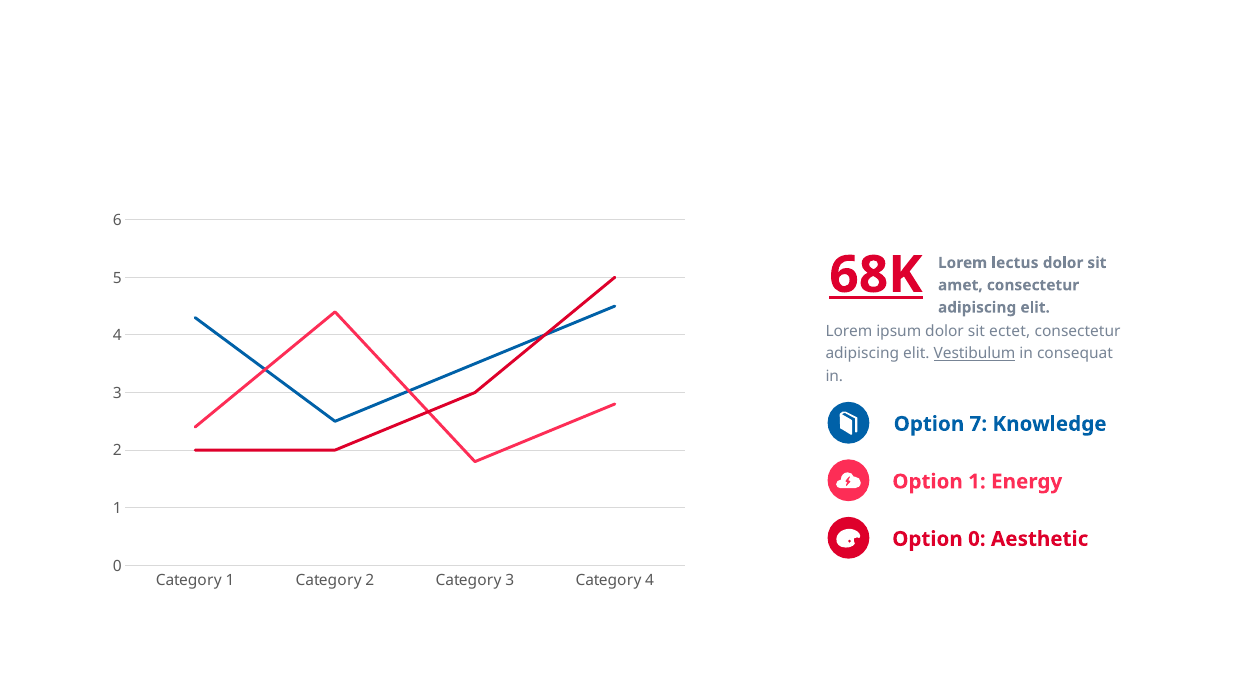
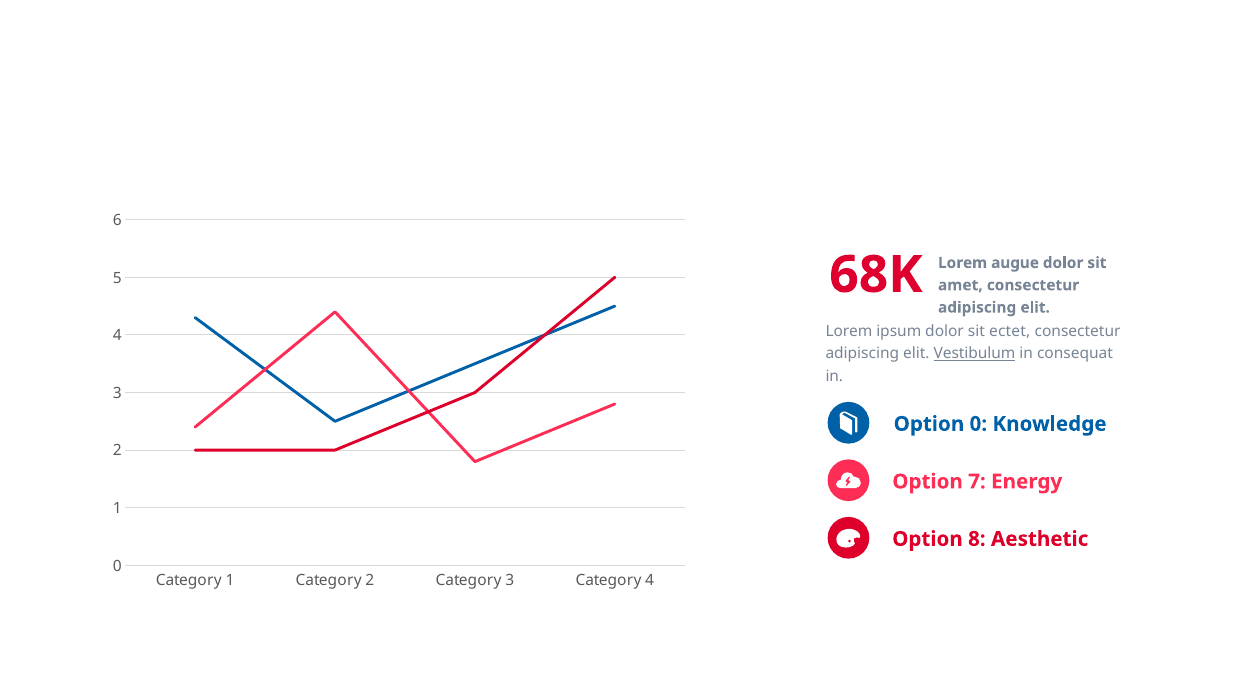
lectus: lectus -> augue
68K underline: present -> none
Option 7: 7 -> 0
Option 1: 1 -> 7
Option 0: 0 -> 8
